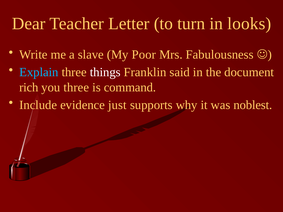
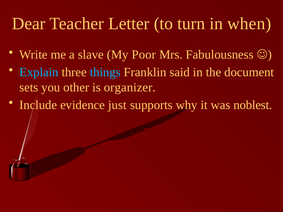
looks: looks -> when
things colour: white -> light blue
rich: rich -> sets
you three: three -> other
command: command -> organizer
